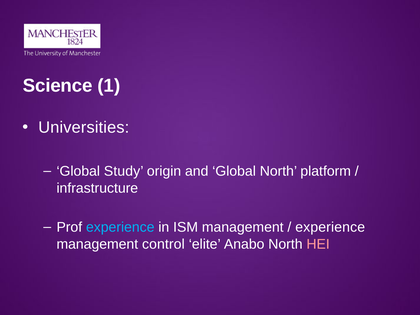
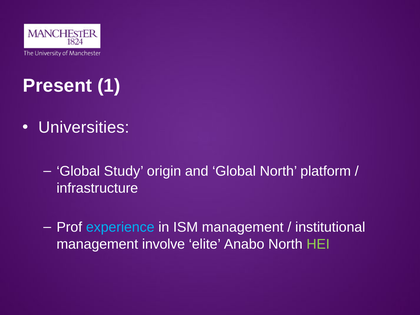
Science: Science -> Present
experience at (330, 227): experience -> institutional
control: control -> involve
HEI colour: pink -> light green
